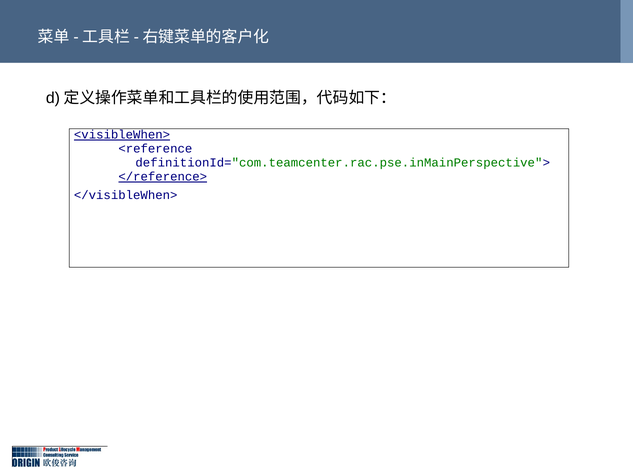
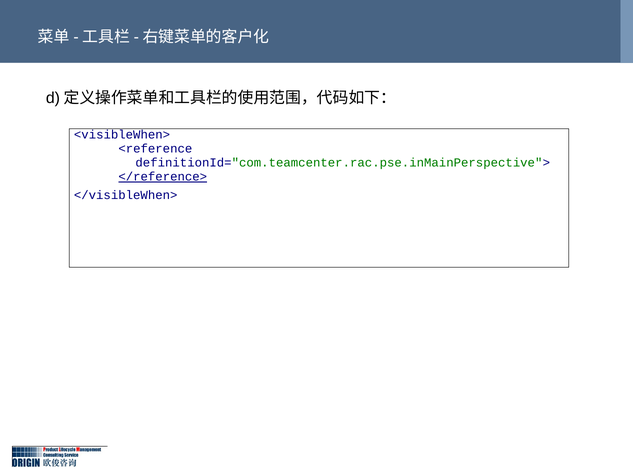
<visibleWhen> underline: present -> none
